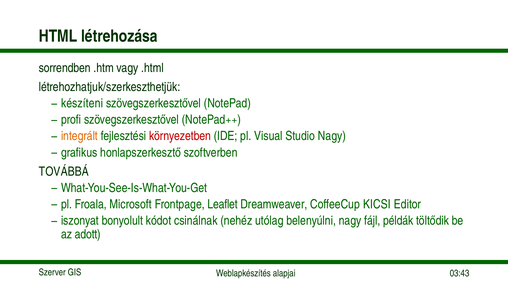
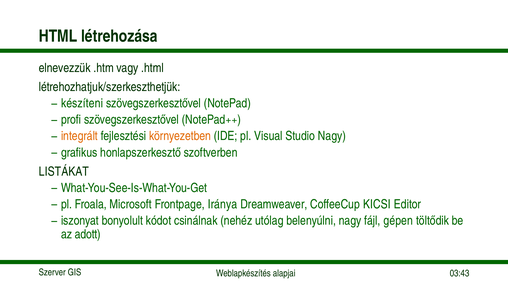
sorrendben: sorrendben -> elnevezzük
környezetben colour: red -> orange
TOVÁBBÁ: TOVÁBBÁ -> LISTÁKAT
Leaflet: Leaflet -> Iránya
példák: példák -> gépen
